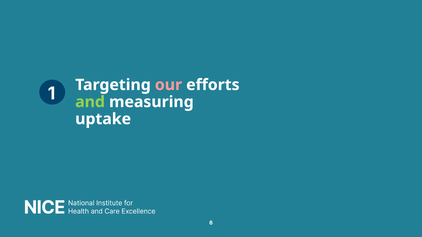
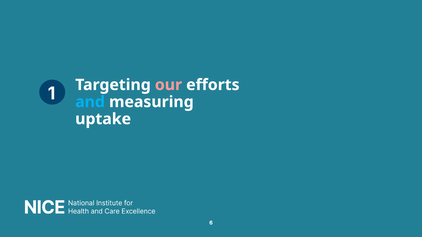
and colour: light green -> light blue
